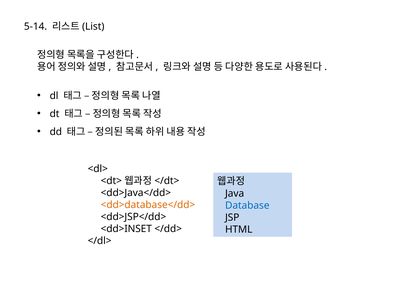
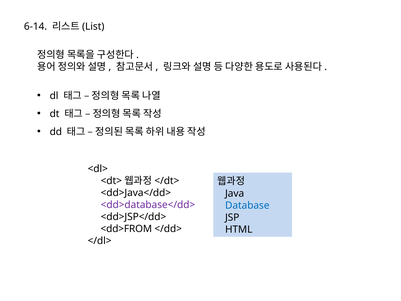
5-14: 5-14 -> 6-14
<dd>database</dd> colour: orange -> purple
<dd>INSET: <dd>INSET -> <dd>FROM
